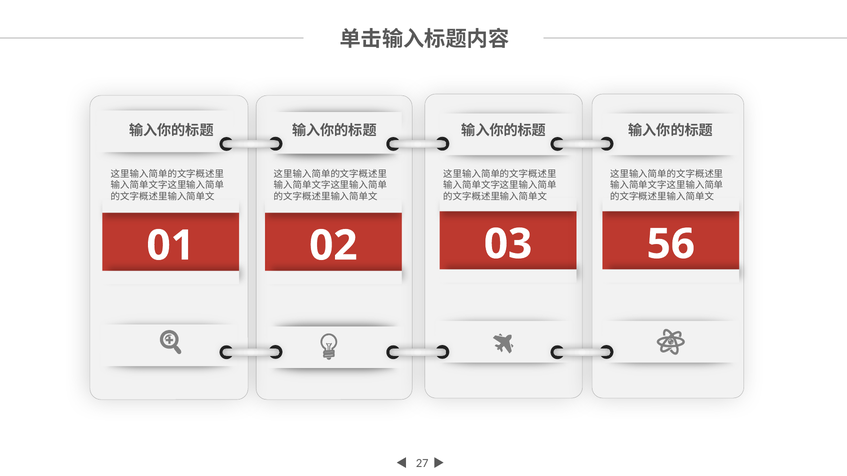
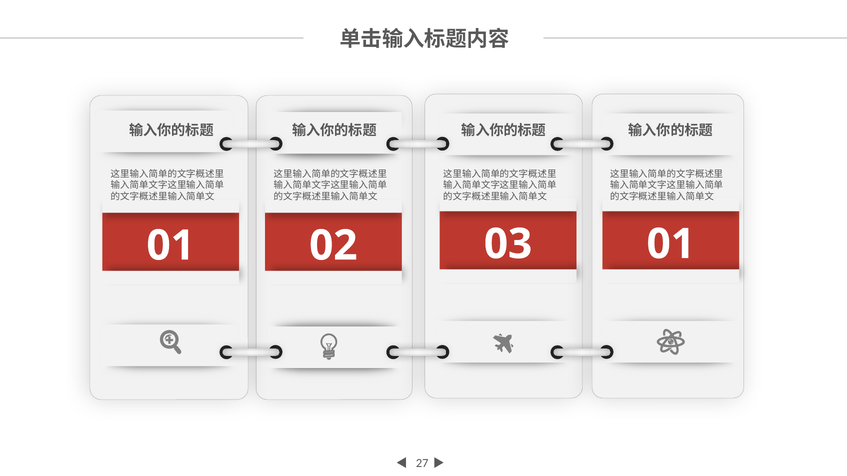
03 56: 56 -> 01
